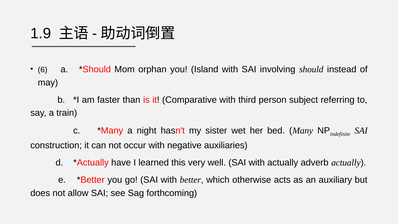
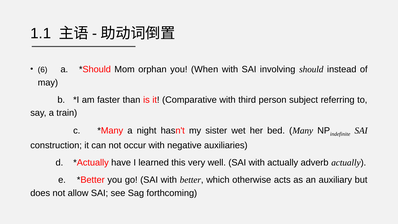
1.9: 1.9 -> 1.1
Island: Island -> When
